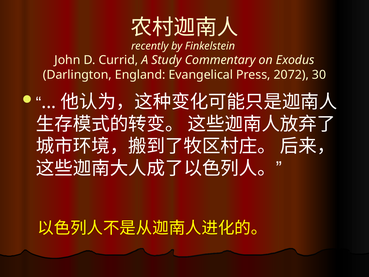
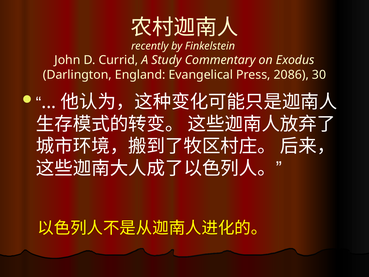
2072: 2072 -> 2086
